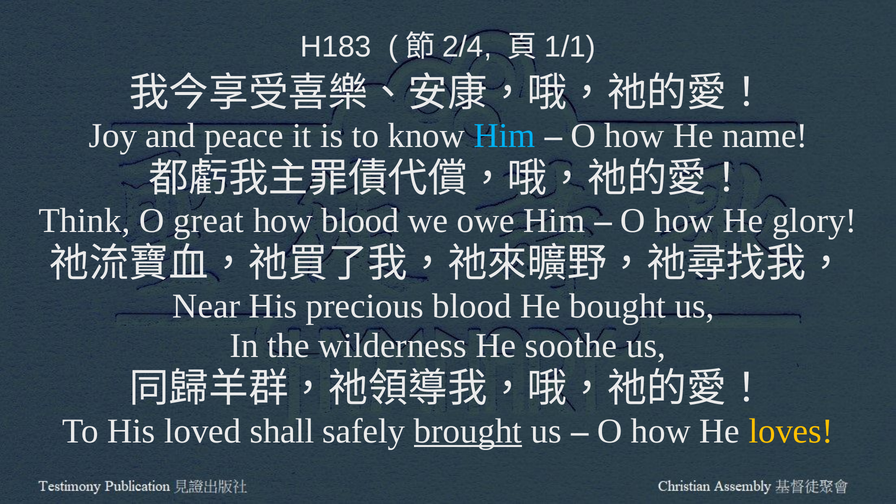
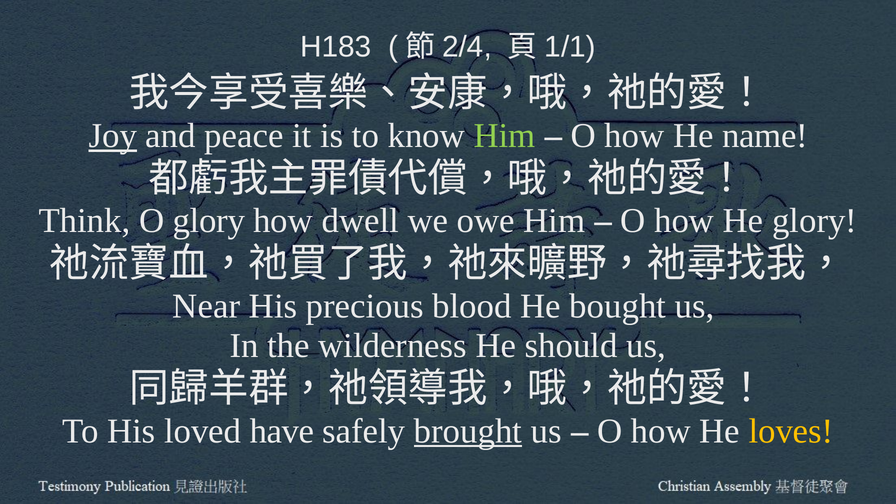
Joy underline: none -> present
Him at (504, 136) colour: light blue -> light green
O great: great -> glory
how blood: blood -> dwell
soothe: soothe -> should
shall: shall -> have
